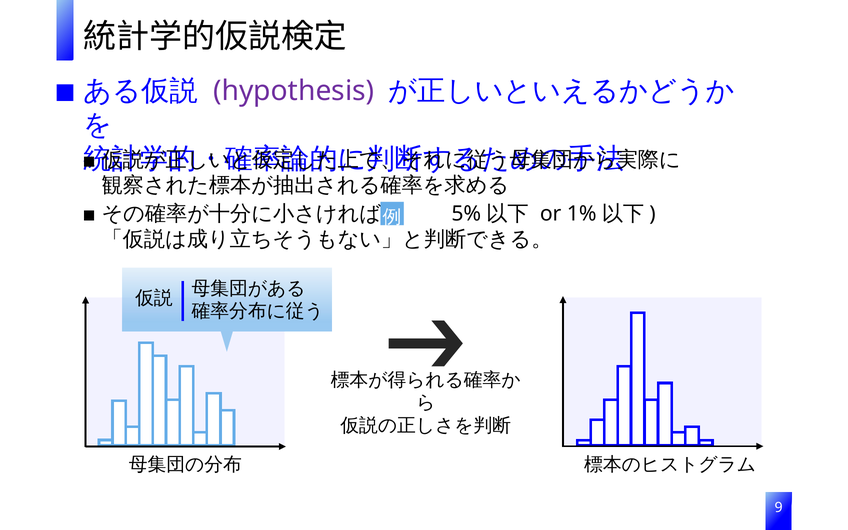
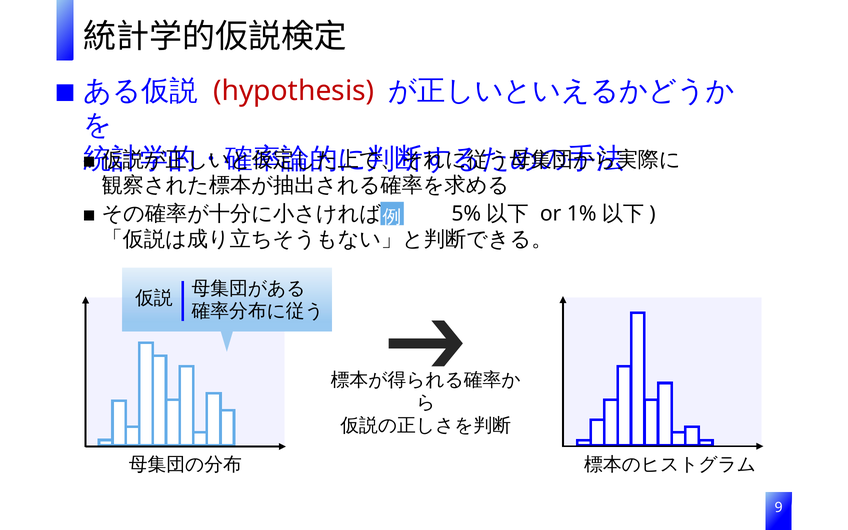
hypothesis colour: purple -> red
